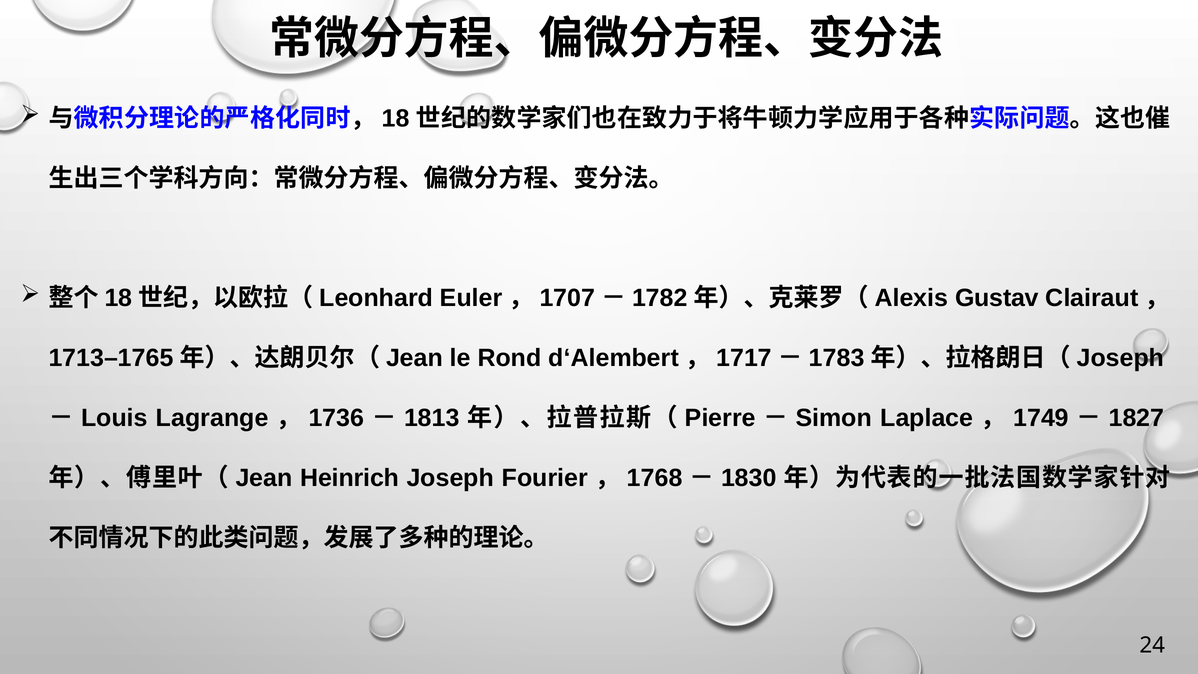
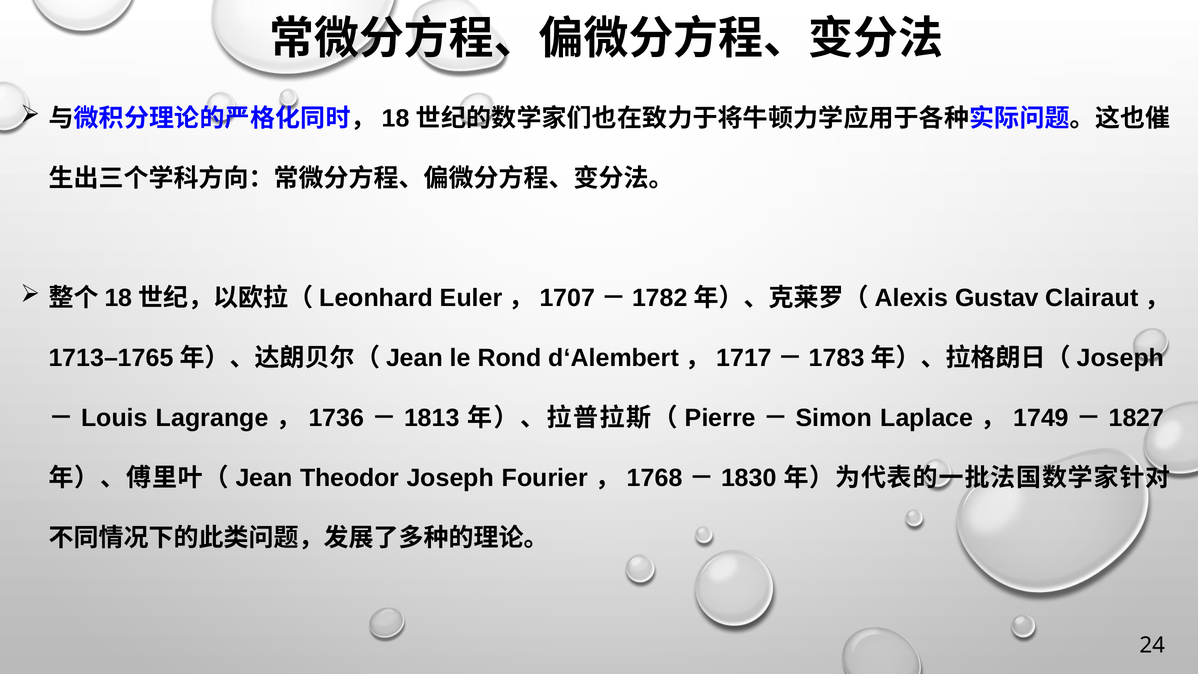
Heinrich: Heinrich -> Theodor
